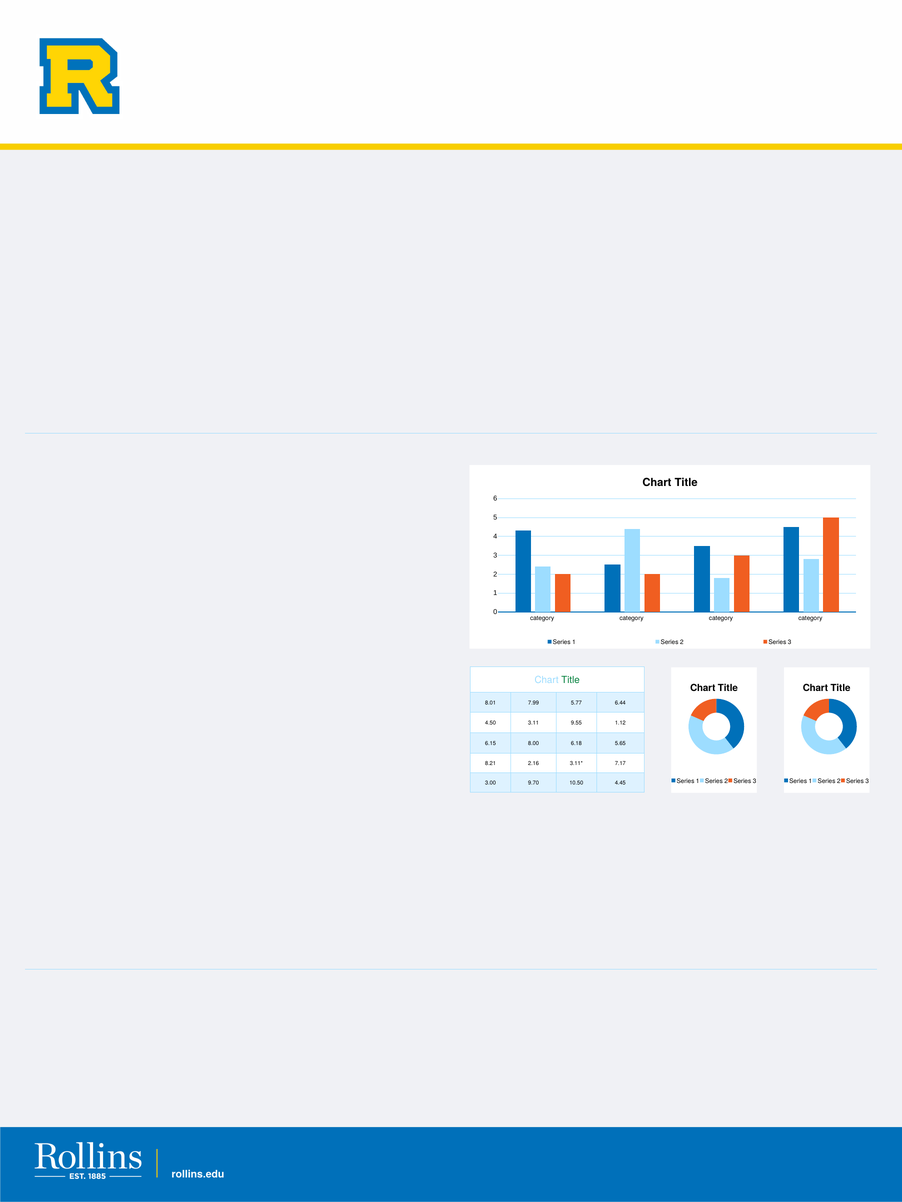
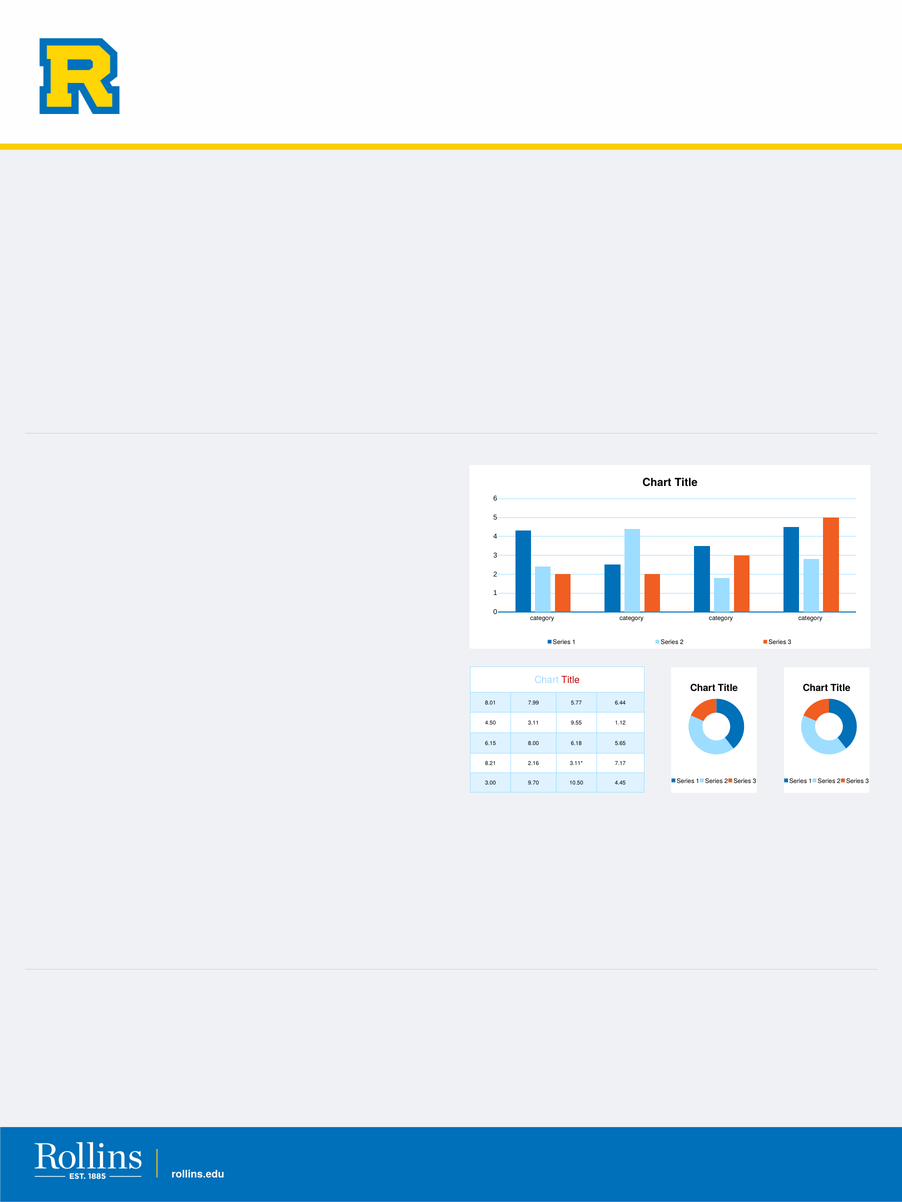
Title at (571, 681) colour: green -> red
